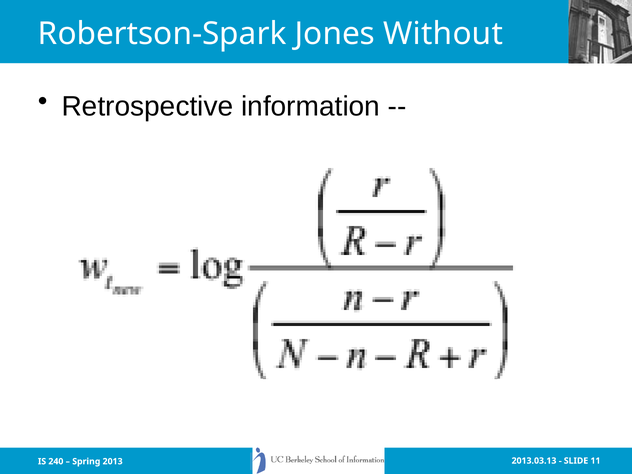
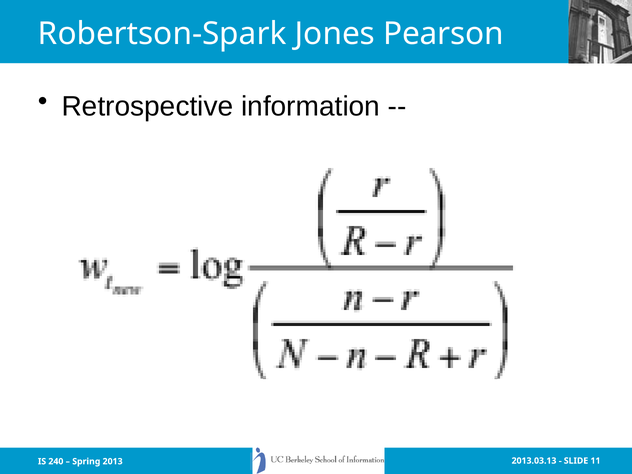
Without: Without -> Pearson
